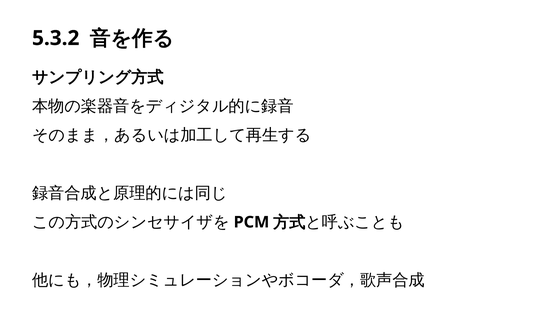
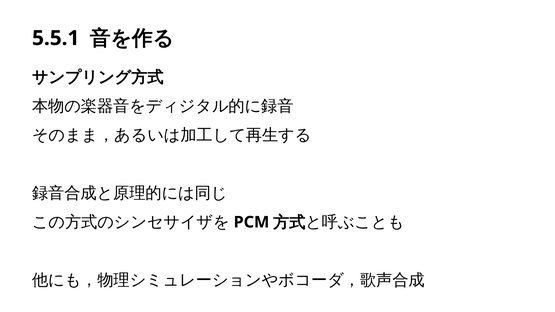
5.3.2: 5.3.2 -> 5.5.1
